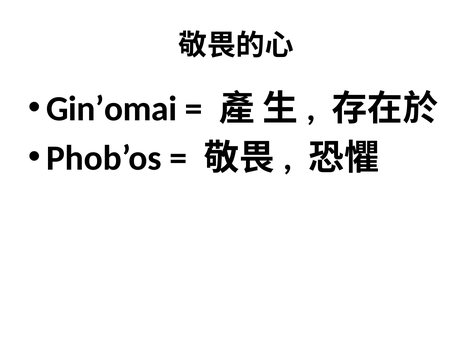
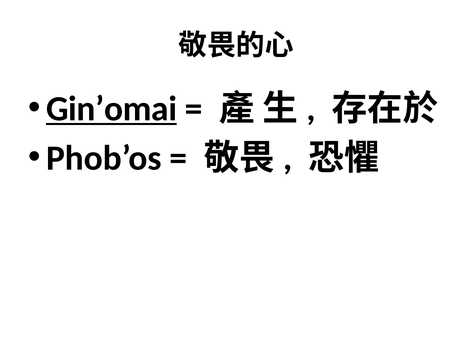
Gin’omai underline: none -> present
